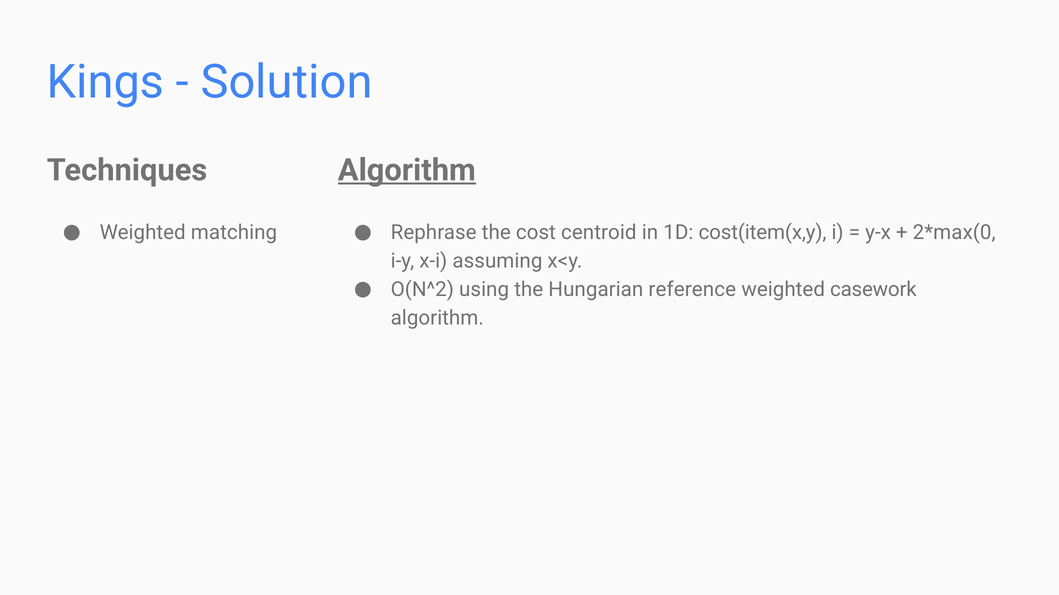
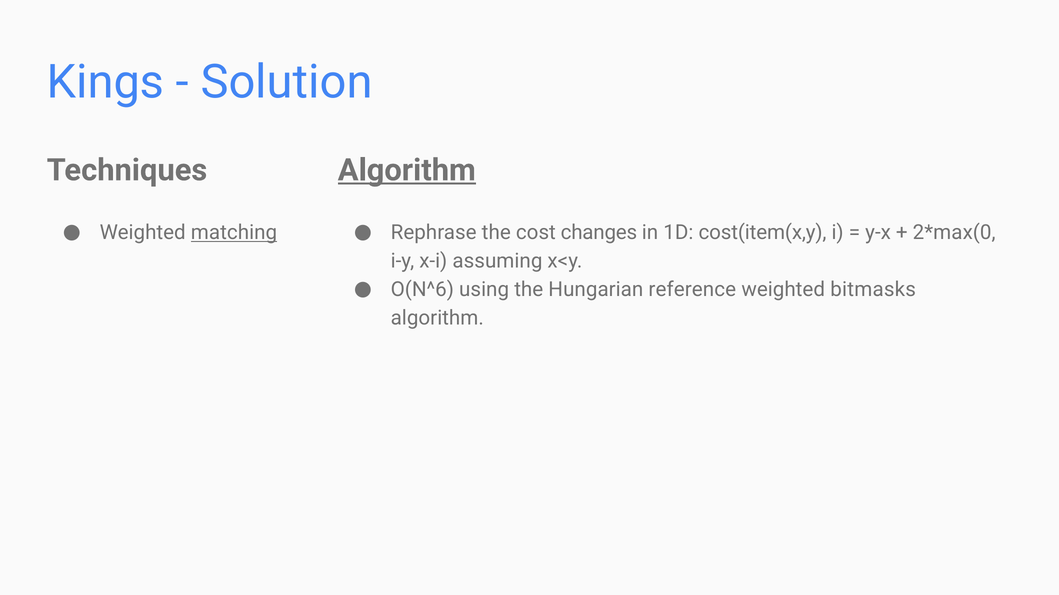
matching underline: none -> present
centroid: centroid -> changes
O(N^2: O(N^2 -> O(N^6
casework: casework -> bitmasks
